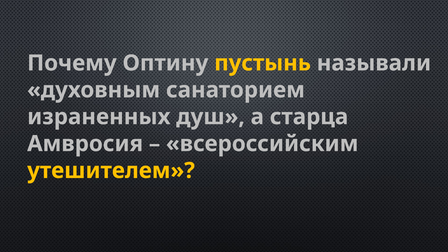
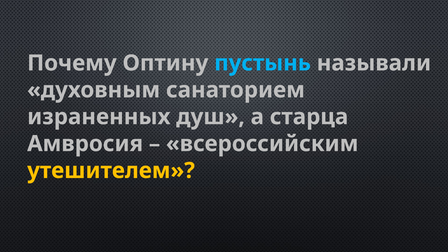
пустынь colour: yellow -> light blue
